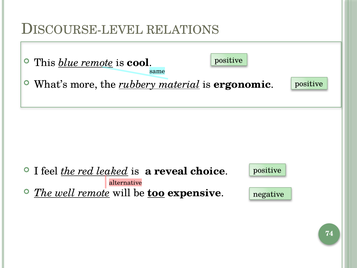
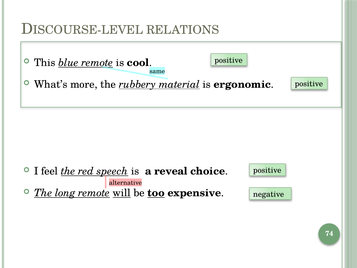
leaked: leaked -> speech
well: well -> long
will underline: none -> present
